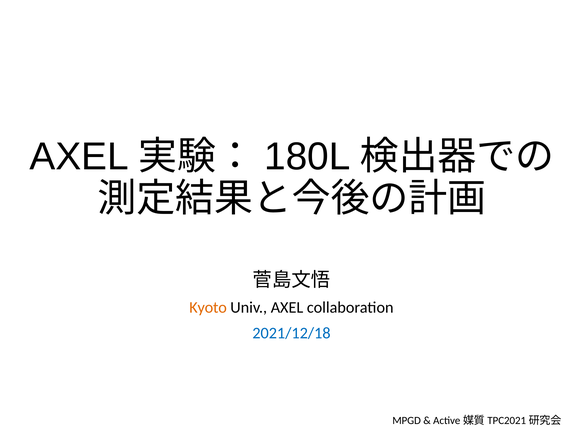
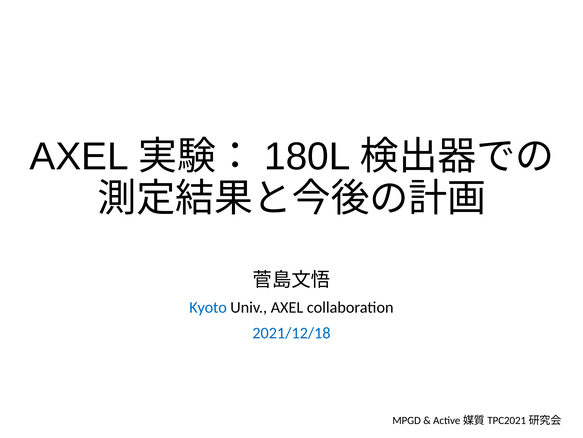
Kyoto colour: orange -> blue
